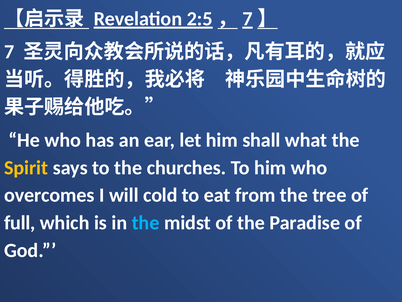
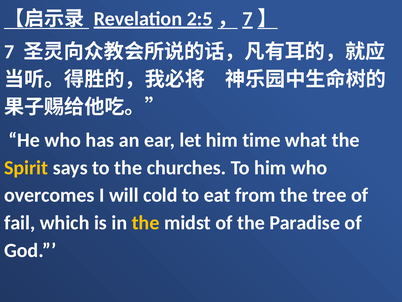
shall: shall -> time
full: full -> fail
the at (146, 222) colour: light blue -> yellow
